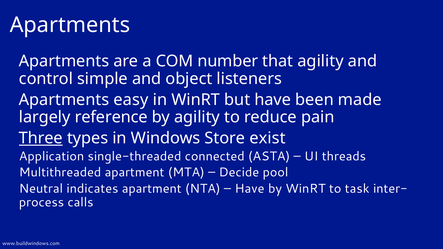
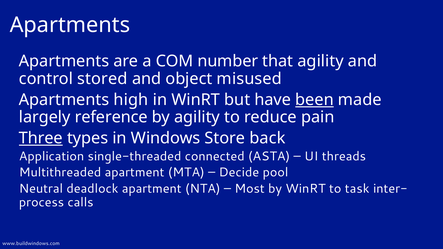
simple: simple -> stored
listeners: listeners -> misused
easy: easy -> high
been underline: none -> present
exist: exist -> back
indicates: indicates -> deadlock
Have at (250, 189): Have -> Most
